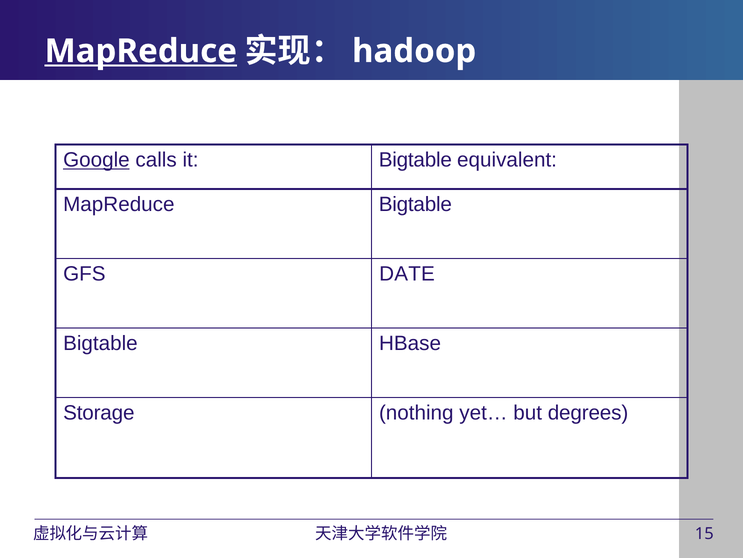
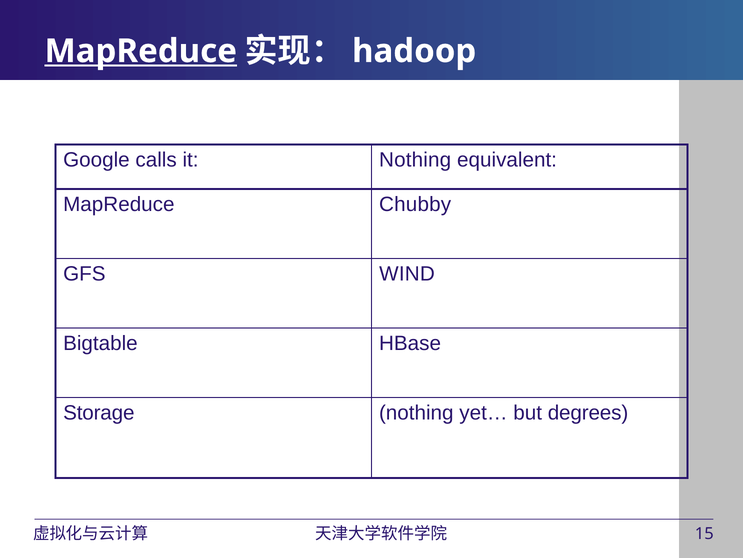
Google underline: present -> none
it Bigtable: Bigtable -> Nothing
MapReduce Bigtable: Bigtable -> Chubby
DATE: DATE -> WIND
